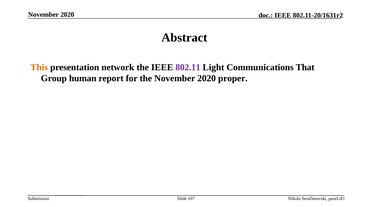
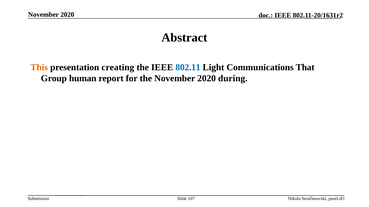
network: network -> creating
802.11 colour: purple -> blue
proper: proper -> during
